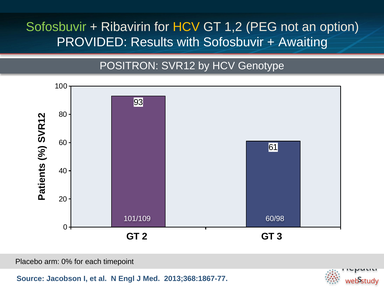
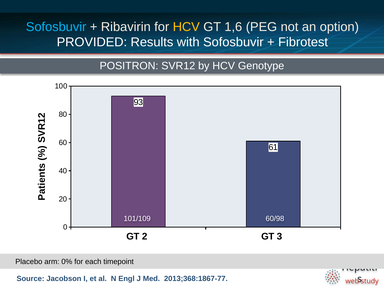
Sofosbuvir at (56, 27) colour: light green -> light blue
1,2: 1,2 -> 1,6
Awaiting: Awaiting -> Fibrotest
